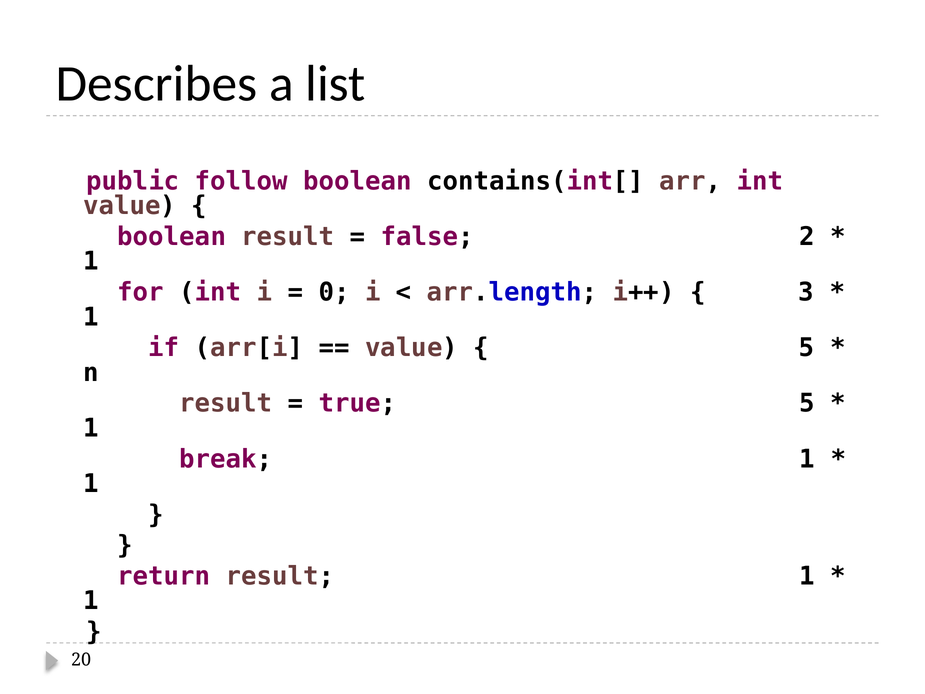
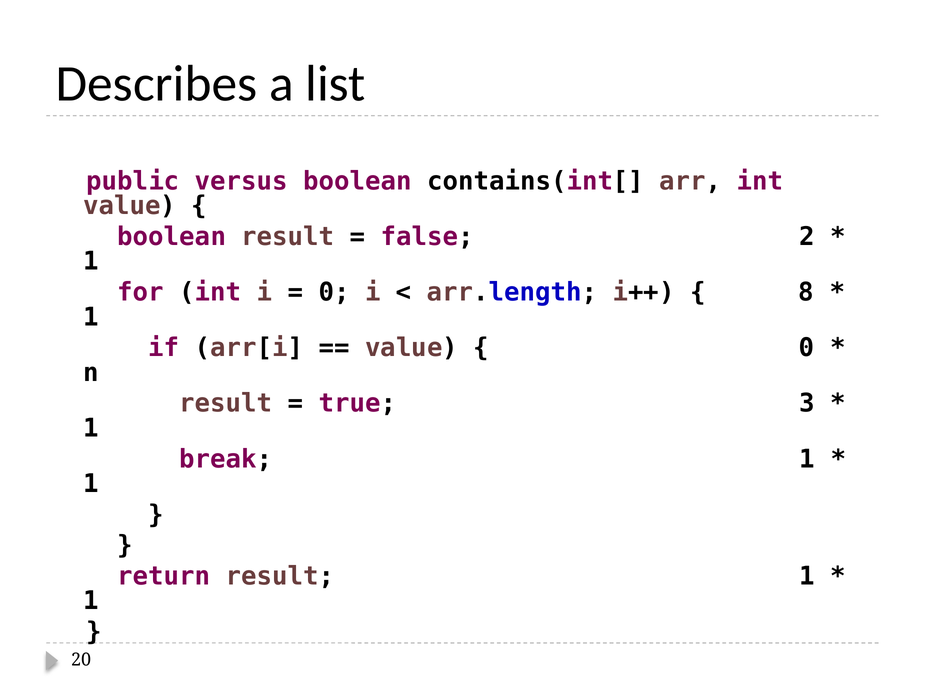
follow: follow -> versus
3: 3 -> 8
5 at (807, 348): 5 -> 0
true 5: 5 -> 3
